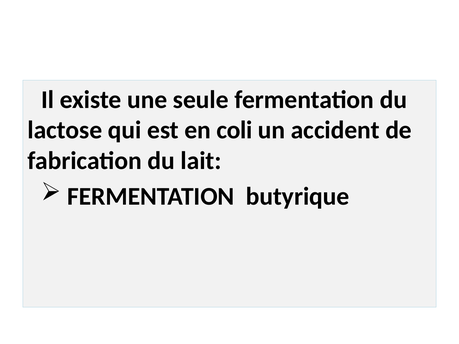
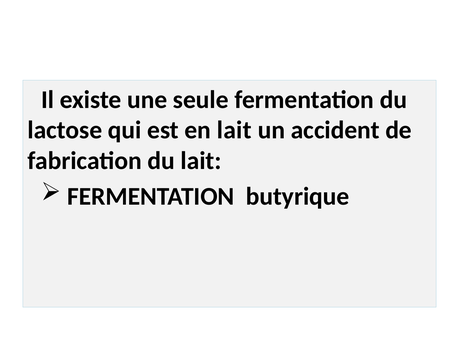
en coli: coli -> lait
